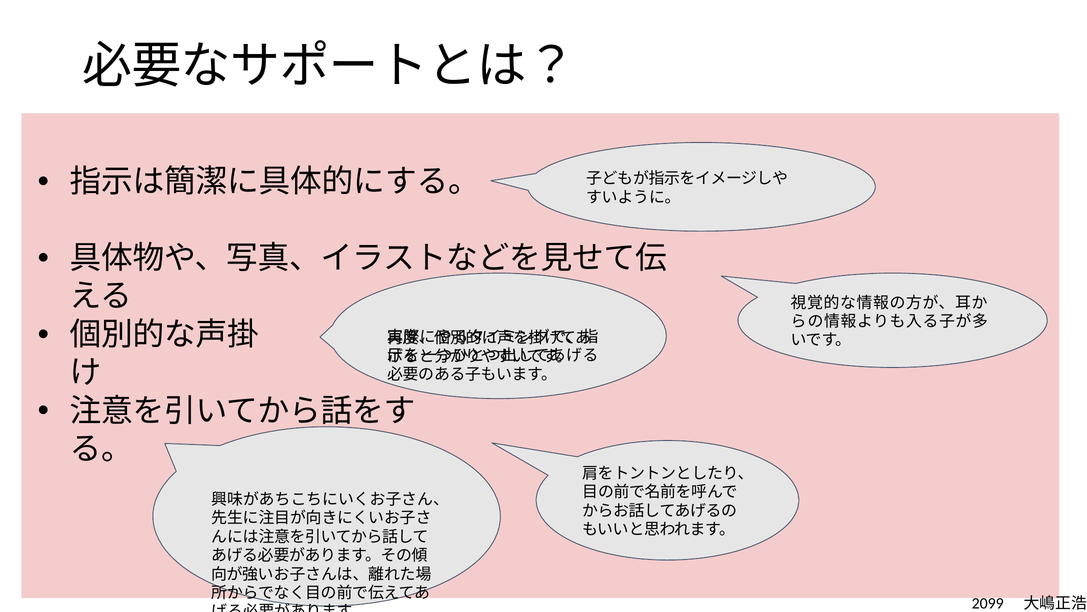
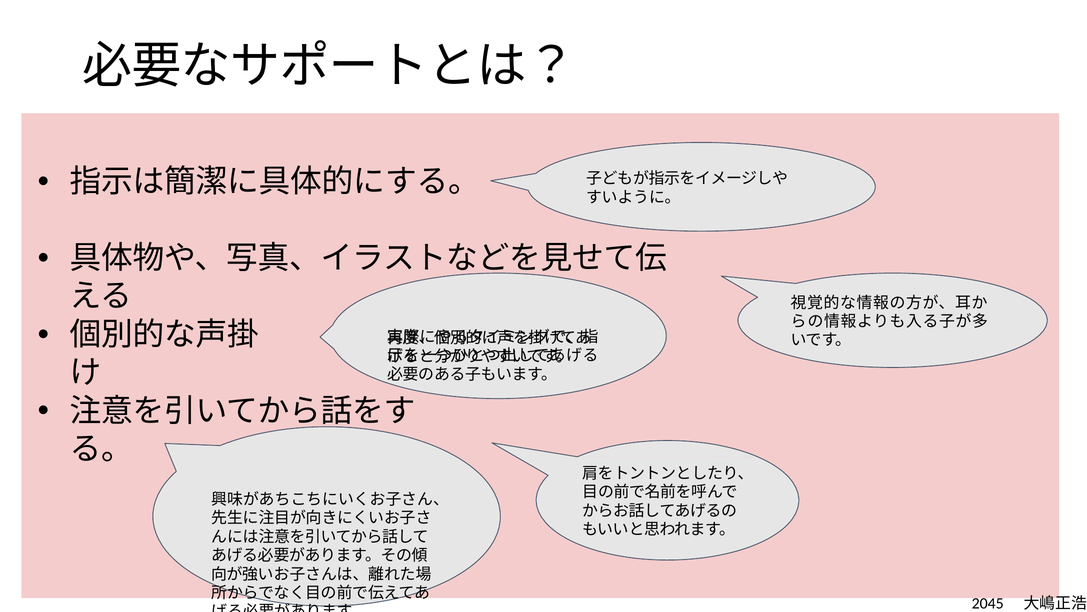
2099: 2099 -> 2045
